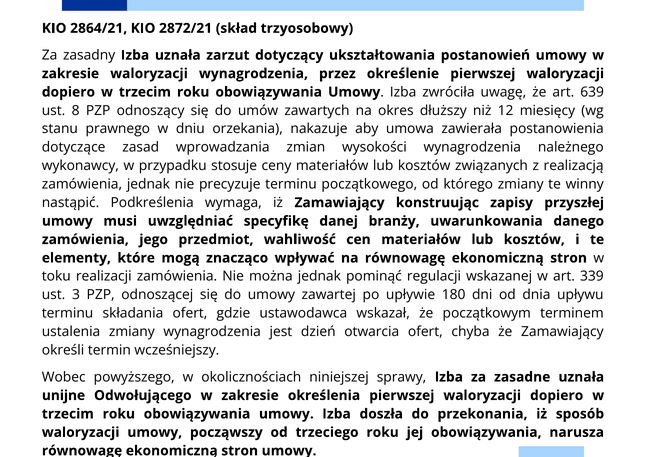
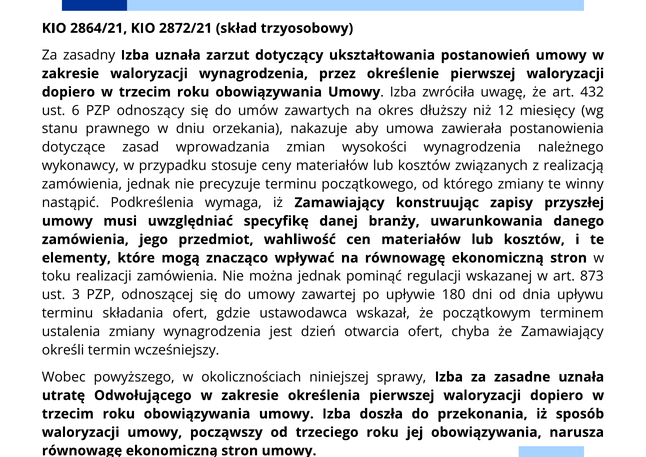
639: 639 -> 432
8: 8 -> 6
339: 339 -> 873
unijne: unijne -> utratę
